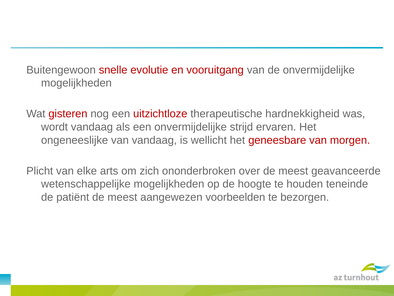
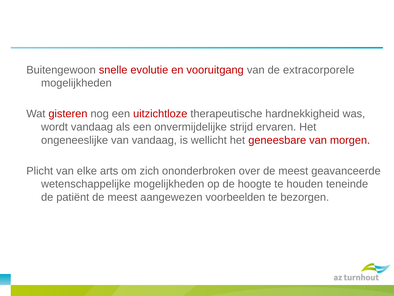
de onvermijdelijke: onvermijdelijke -> extracorporele
